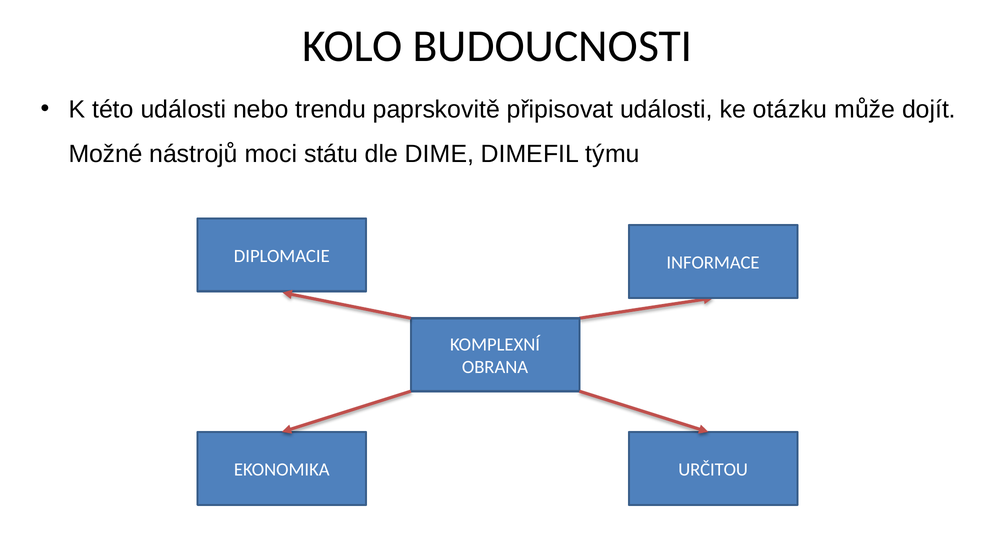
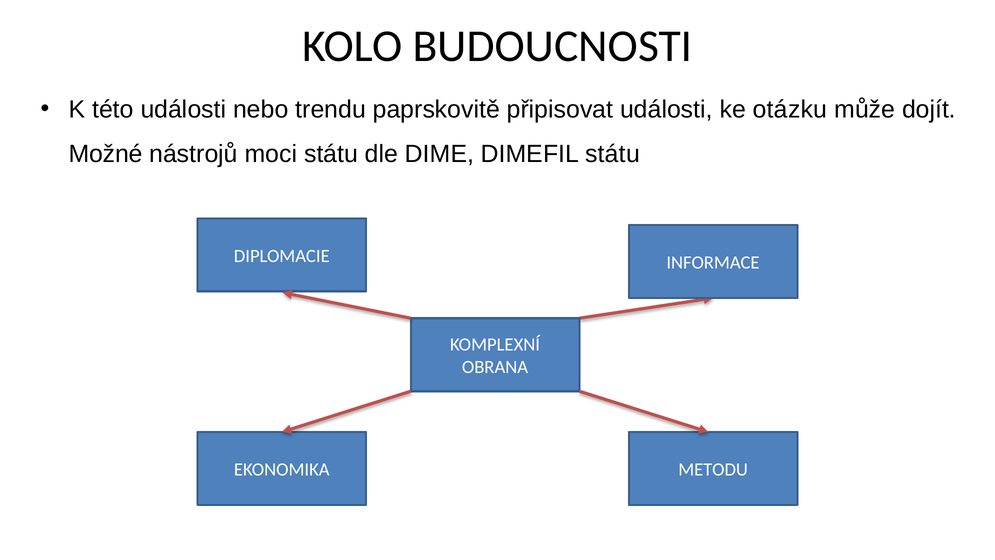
DIMEFIL týmu: týmu -> státu
URČITOU: URČITOU -> METODU
